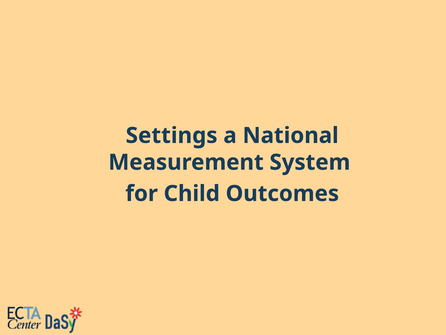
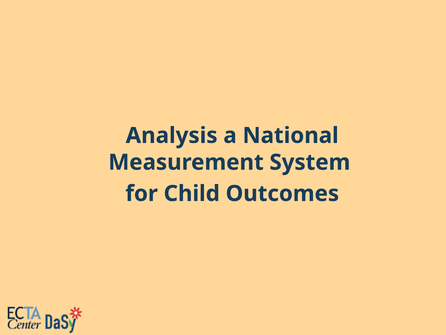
Settings: Settings -> Analysis
